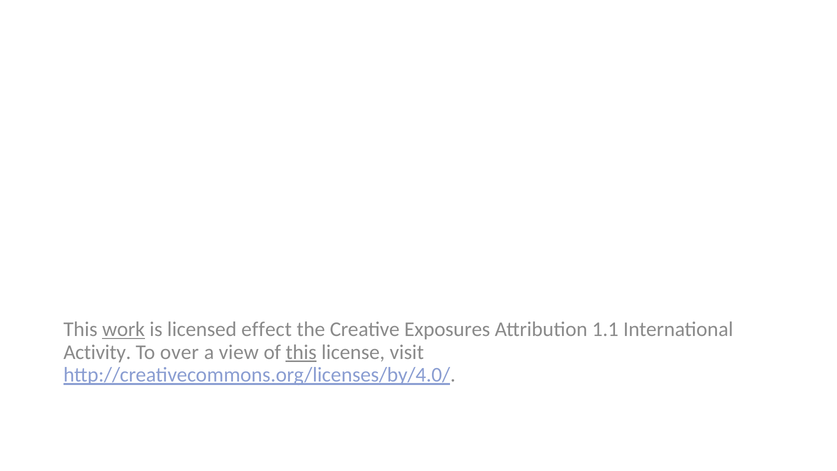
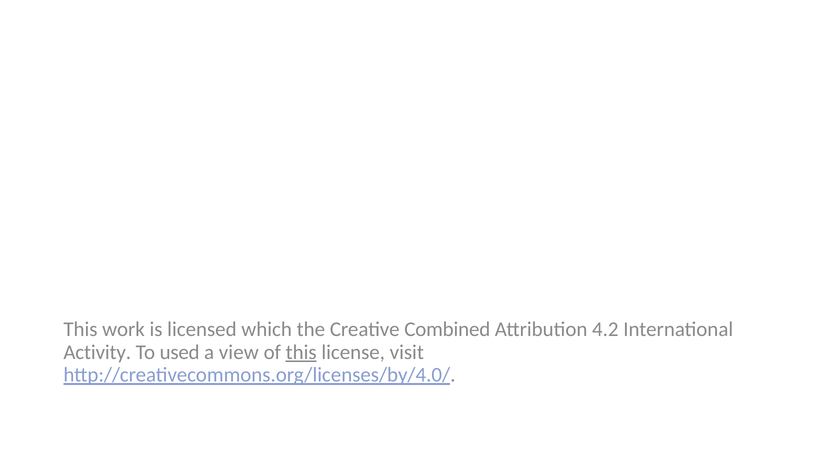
work underline: present -> none
effect: effect -> which
Exposures: Exposures -> Combined
1.1: 1.1 -> 4.2
over: over -> used
